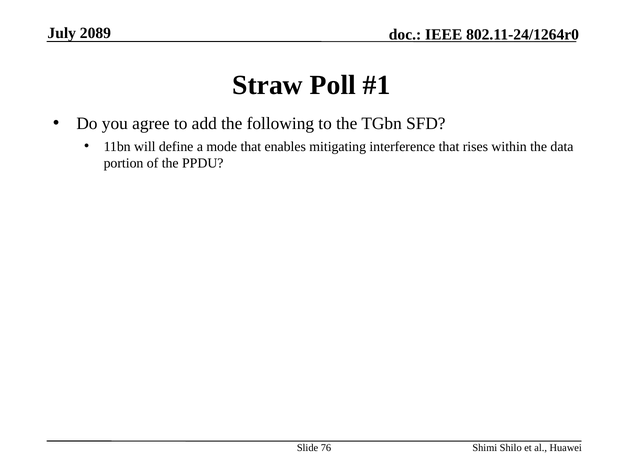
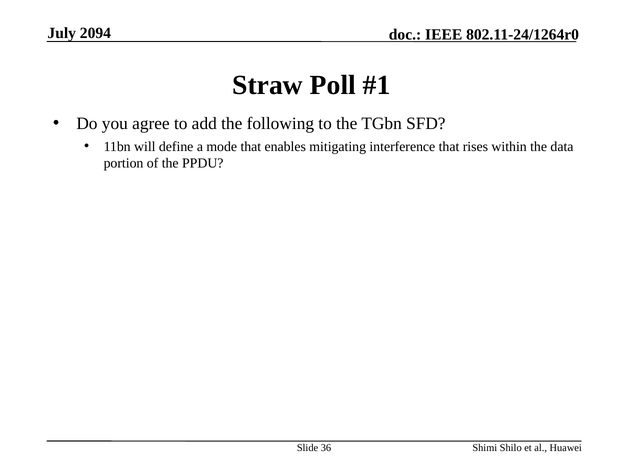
2089: 2089 -> 2094
76: 76 -> 36
